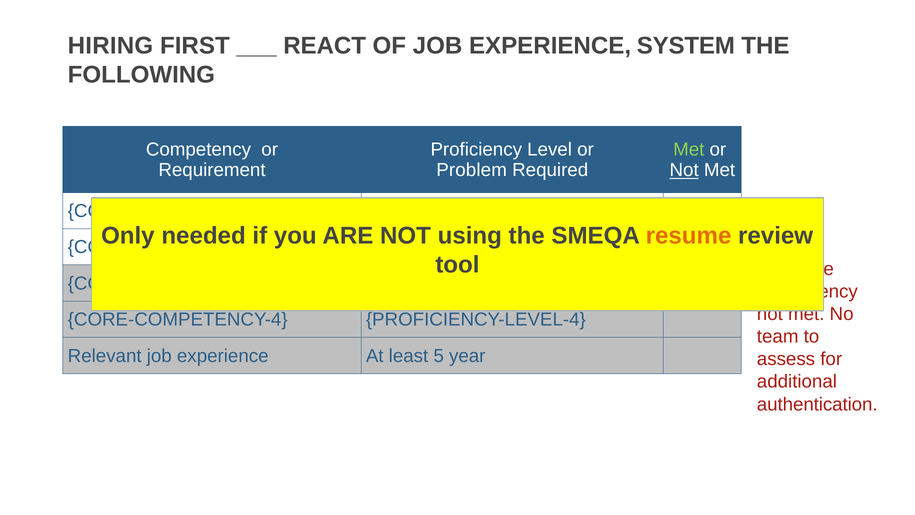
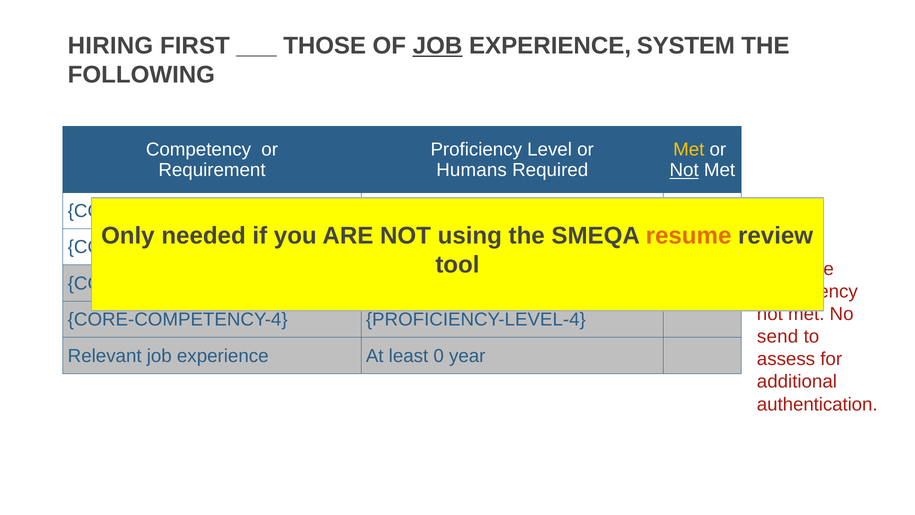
REACT: REACT -> THOSE
JOB at (438, 46) underline: none -> present
Met at (689, 149) colour: light green -> yellow
Problem: Problem -> Humans
team: team -> send
5: 5 -> 0
